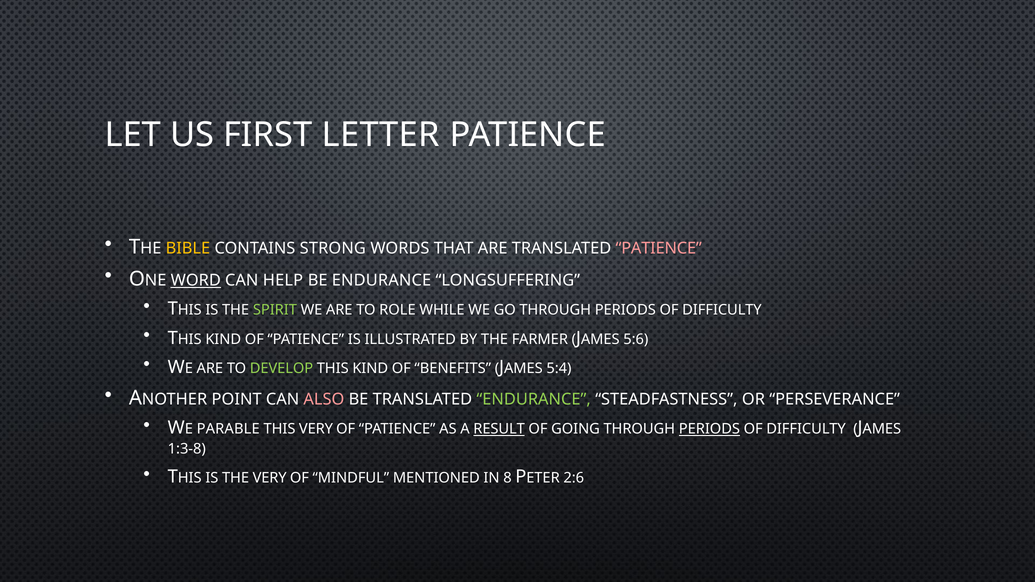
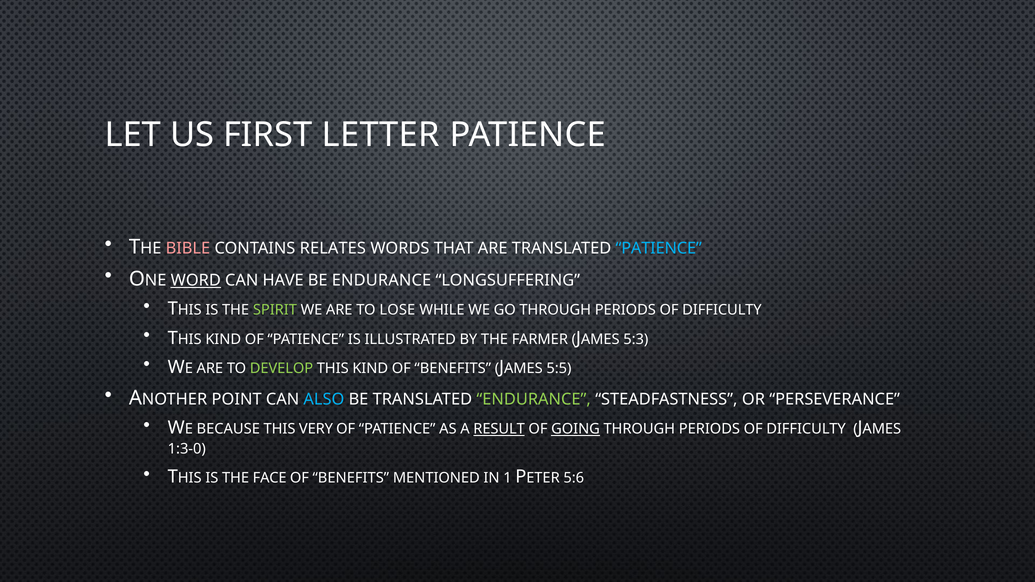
BIBLE colour: yellow -> pink
STRONG: STRONG -> RELATES
PATIENCE at (659, 249) colour: pink -> light blue
HELP: HELP -> HAVE
ROLE: ROLE -> LOSE
5:6: 5:6 -> 5:3
5:4: 5:4 -> 5:5
ALSO colour: pink -> light blue
PARABLE: PARABLE -> BECAUSE
GOING underline: none -> present
PERIODS at (709, 429) underline: present -> none
1:3-8: 1:3-8 -> 1:3-0
THE VERY: VERY -> FACE
MINDFUL at (351, 478): MINDFUL -> BENEFITS
8: 8 -> 1
2:6: 2:6 -> 5:6
